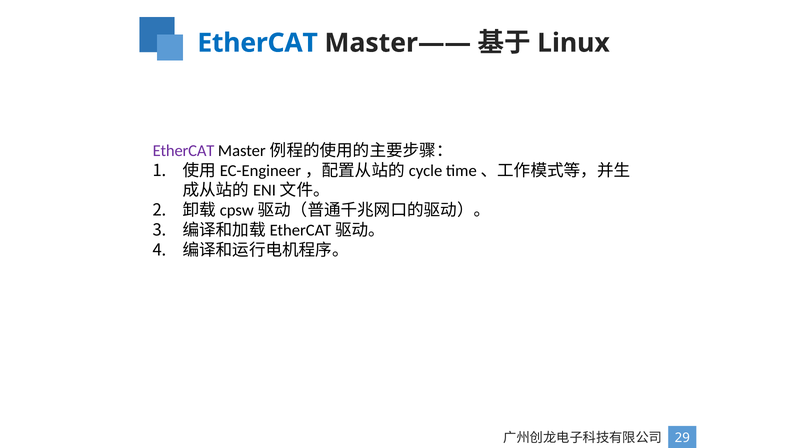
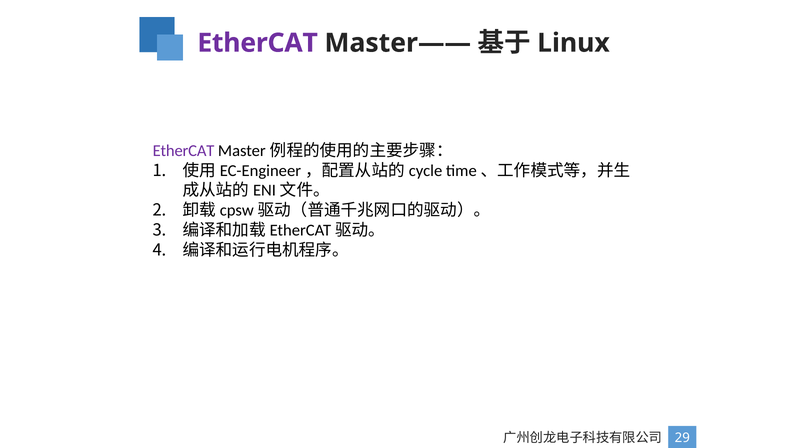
EtherCAT at (258, 43) colour: blue -> purple
